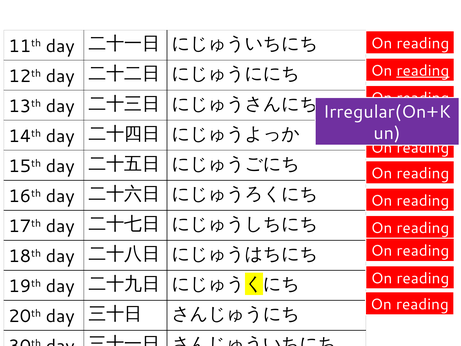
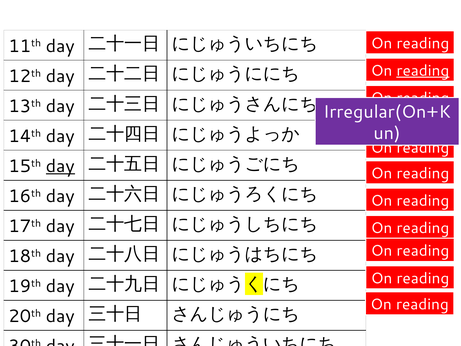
day at (60, 166) underline: none -> present
